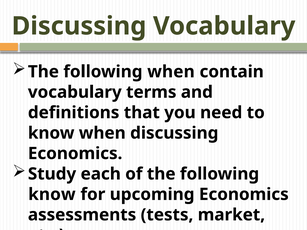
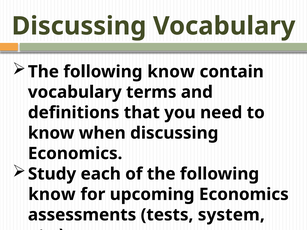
when at (171, 72): when -> know
market: market -> system
